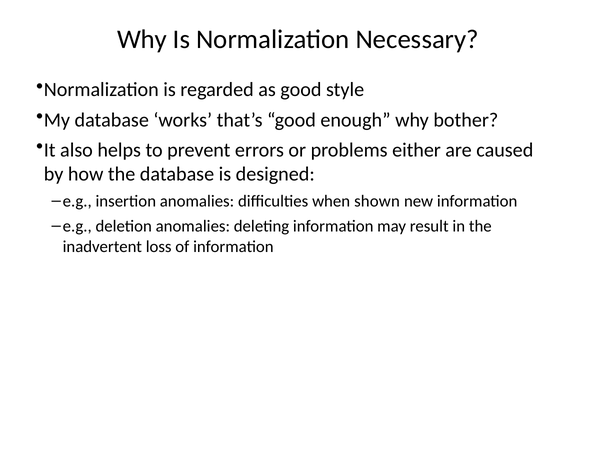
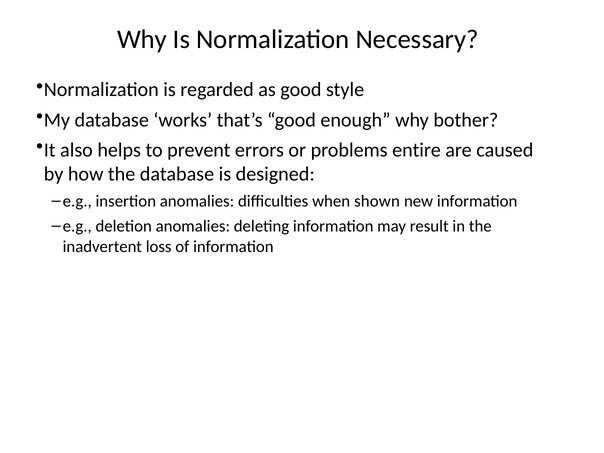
either: either -> entire
